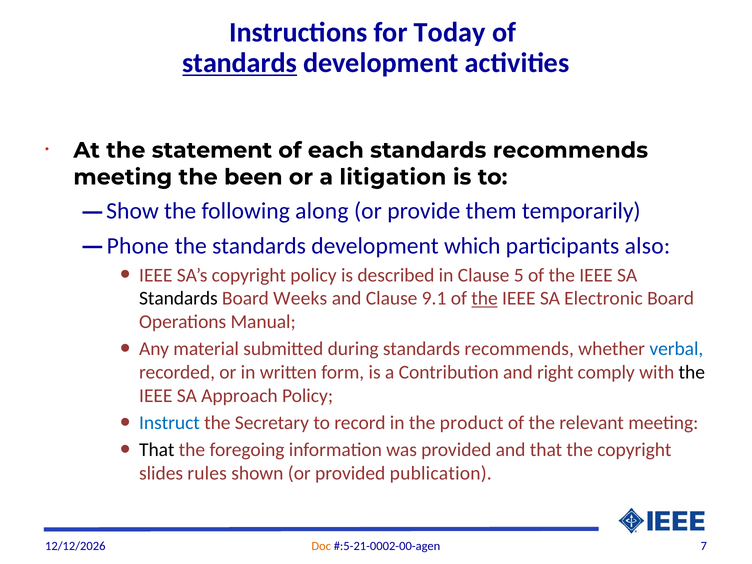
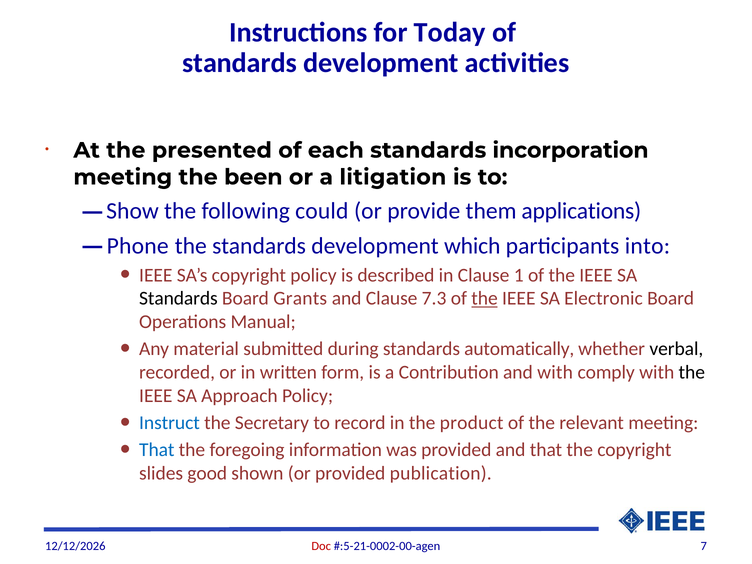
standards at (240, 63) underline: present -> none
statement: statement -> presented
each standards recommends: recommends -> incorporation
along: along -> could
temporarily: temporarily -> applications
also: also -> into
5: 5 -> 1
Weeks: Weeks -> Grants
9.1: 9.1 -> 7.3
during standards recommends: recommends -> automatically
verbal colour: blue -> black
and right: right -> with
That at (157, 450) colour: black -> blue
rules: rules -> good
Doc colour: orange -> red
